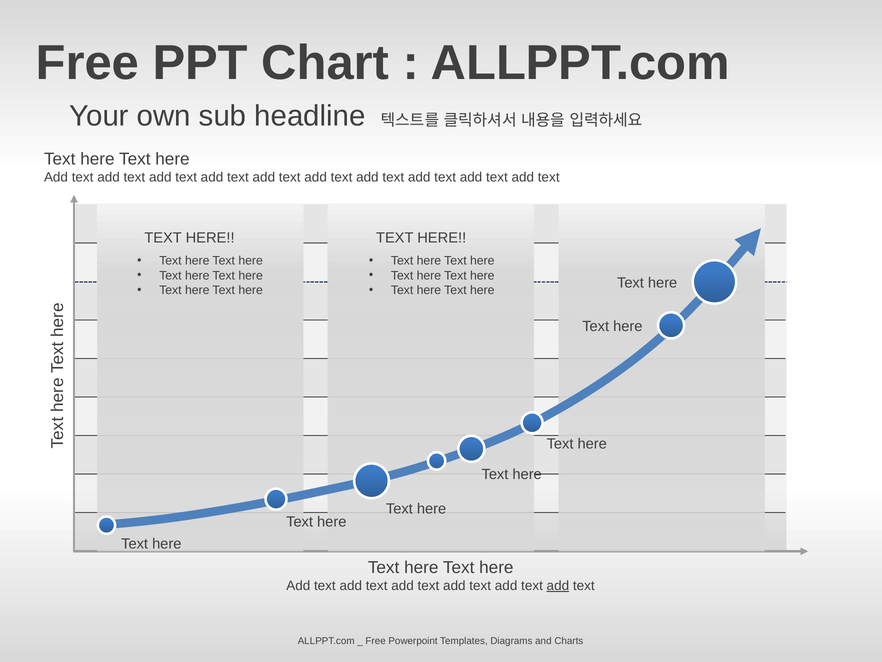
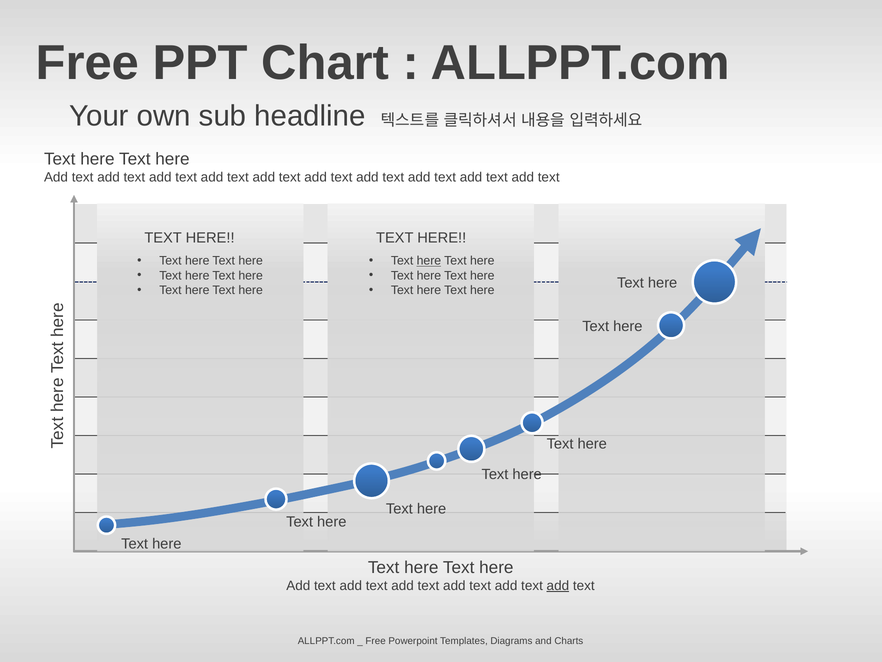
here at (429, 261) underline: none -> present
